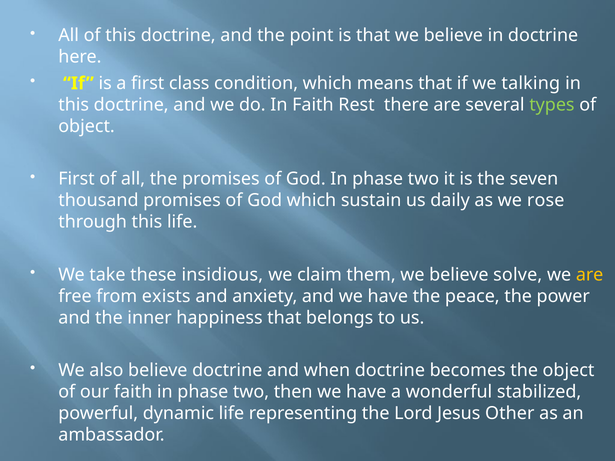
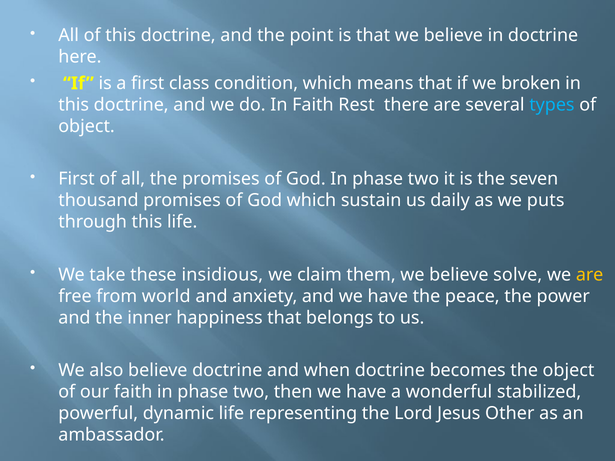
talking: talking -> broken
types colour: light green -> light blue
rose: rose -> puts
exists: exists -> world
